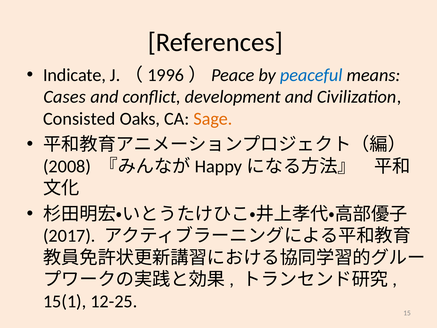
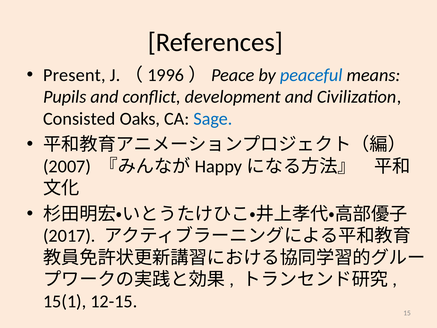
Indicate: Indicate -> Present
Cases: Cases -> Pupils
Sage colour: orange -> blue
2008: 2008 -> 2007
12-25: 12-25 -> 12-15
